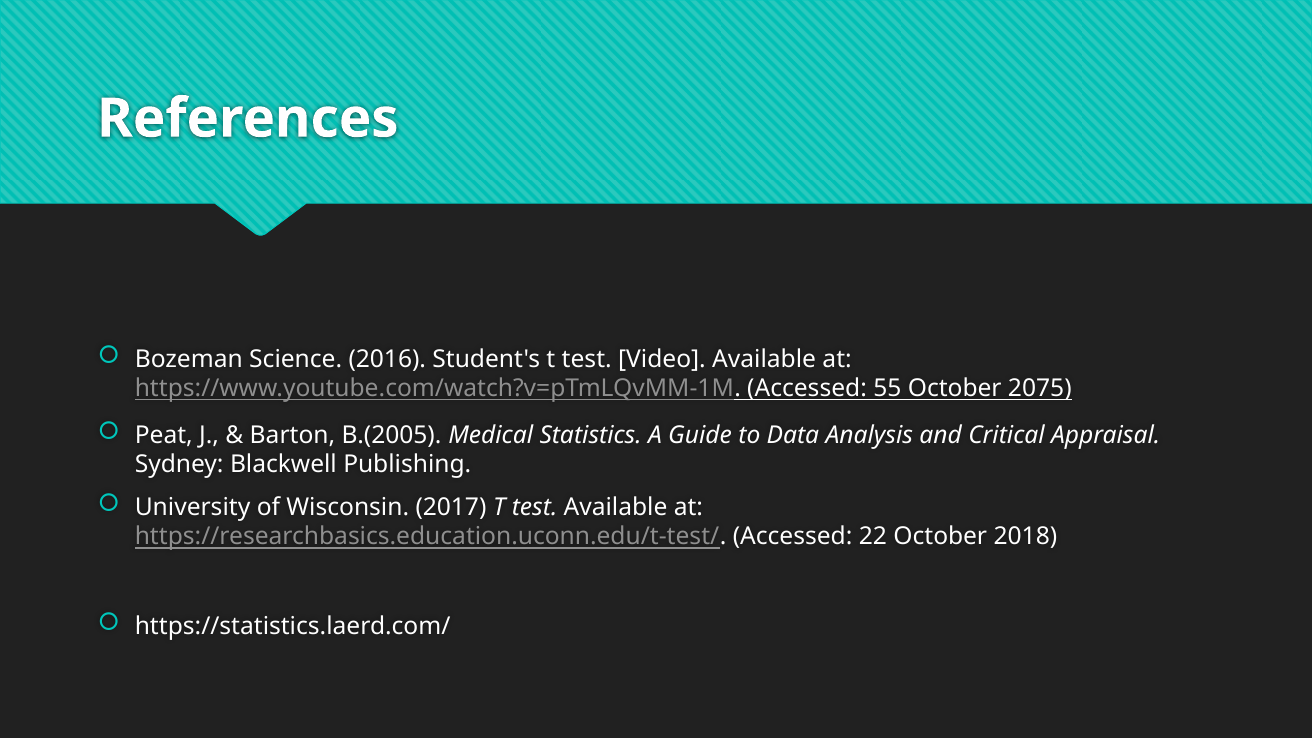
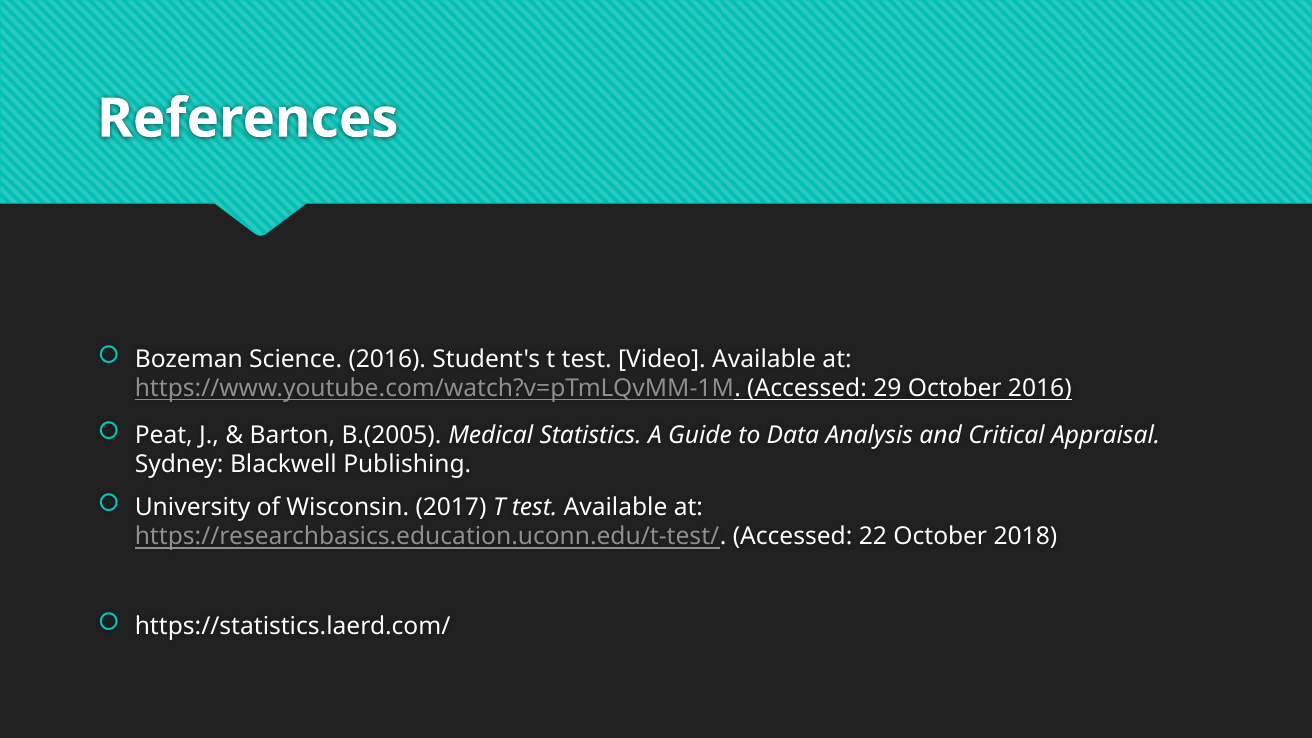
55: 55 -> 29
October 2075: 2075 -> 2016
